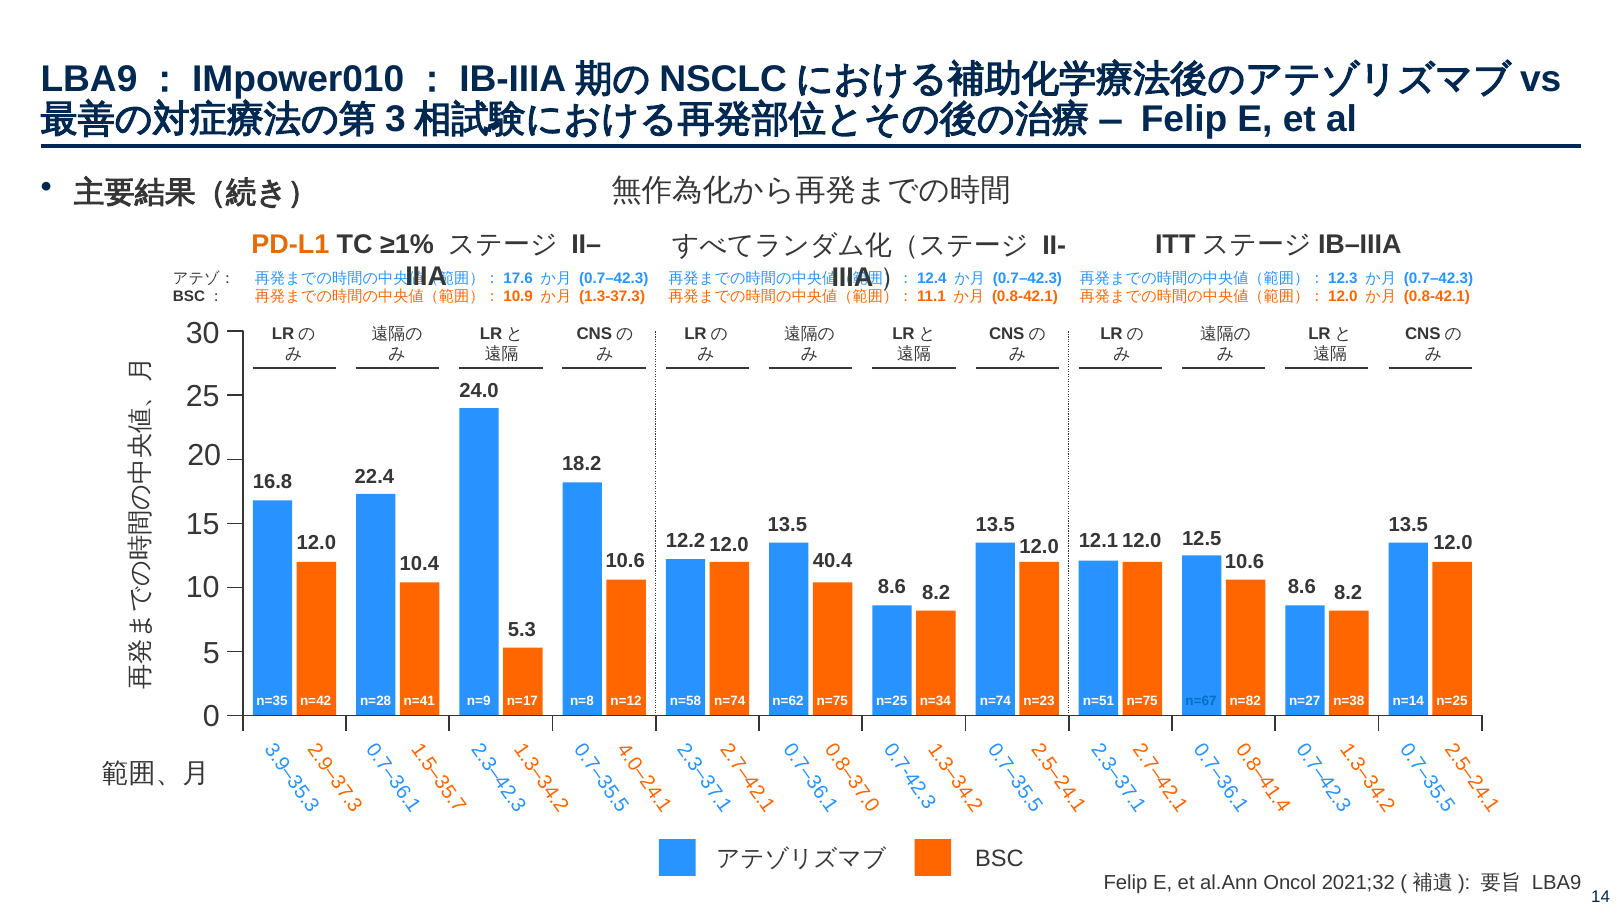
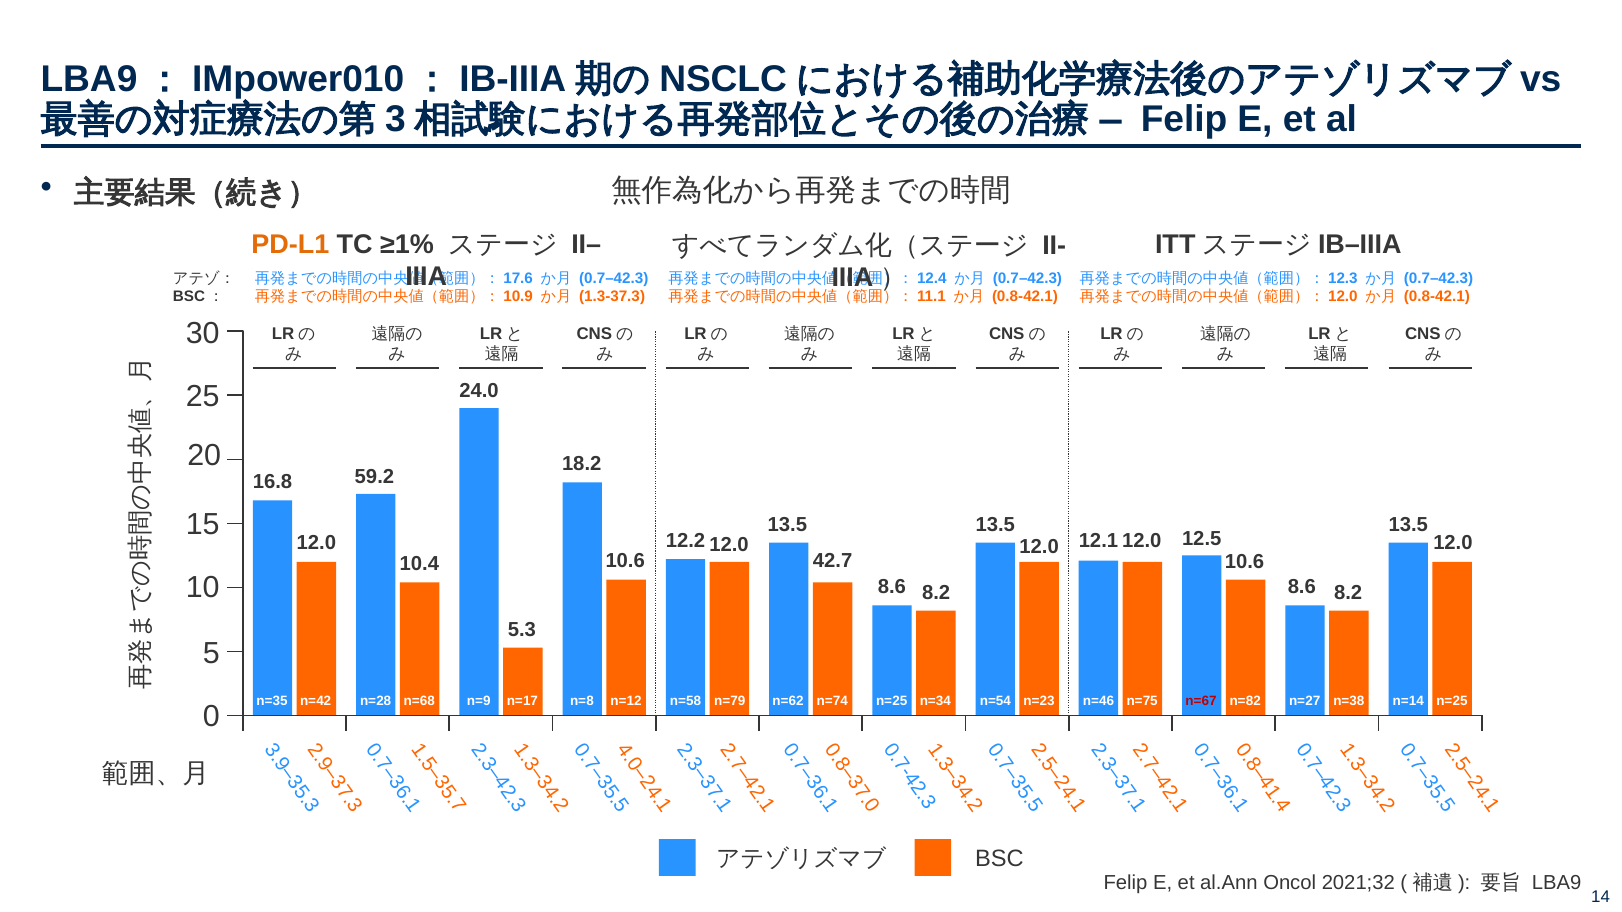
22.4: 22.4 -> 59.2
40.4: 40.4 -> 42.7
n=41: n=41 -> n=68
n=58 n=74: n=74 -> n=79
n=62 n=75: n=75 -> n=74
n=34 n=74: n=74 -> n=54
n=51: n=51 -> n=46
n=67 colour: blue -> red
